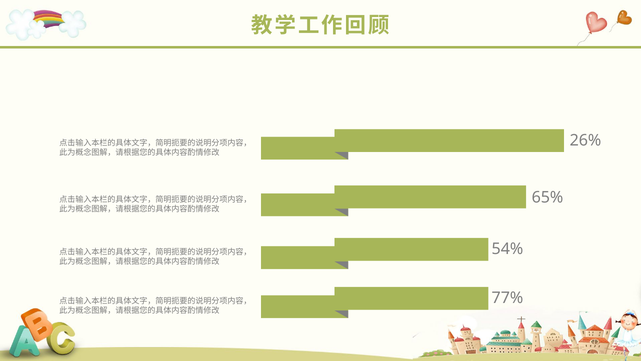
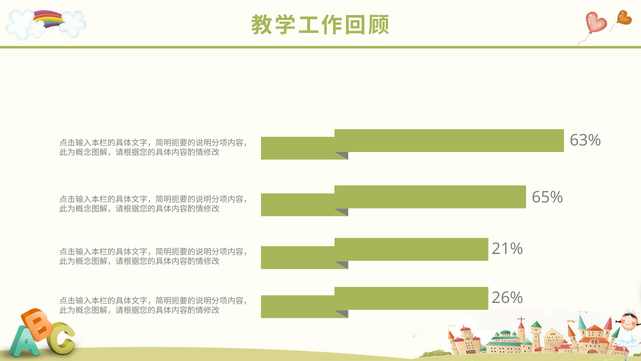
26%: 26% -> 63%
54%: 54% -> 21%
77%: 77% -> 26%
